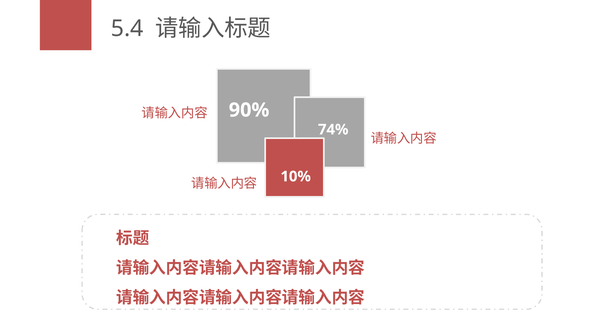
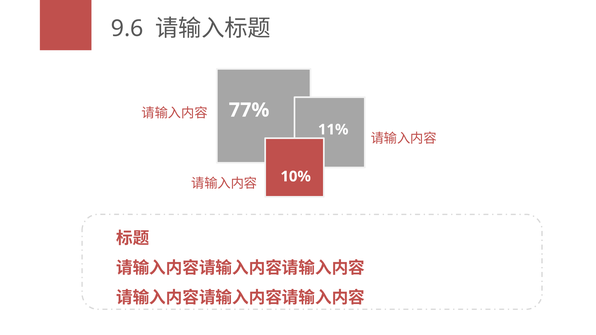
5.4: 5.4 -> 9.6
90%: 90% -> 77%
74%: 74% -> 11%
